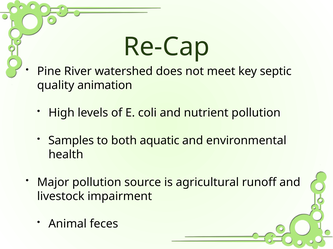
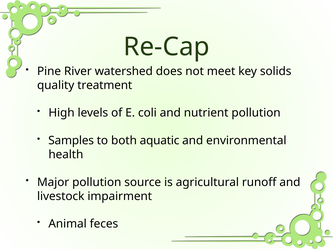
septic: septic -> solids
animation: animation -> treatment
